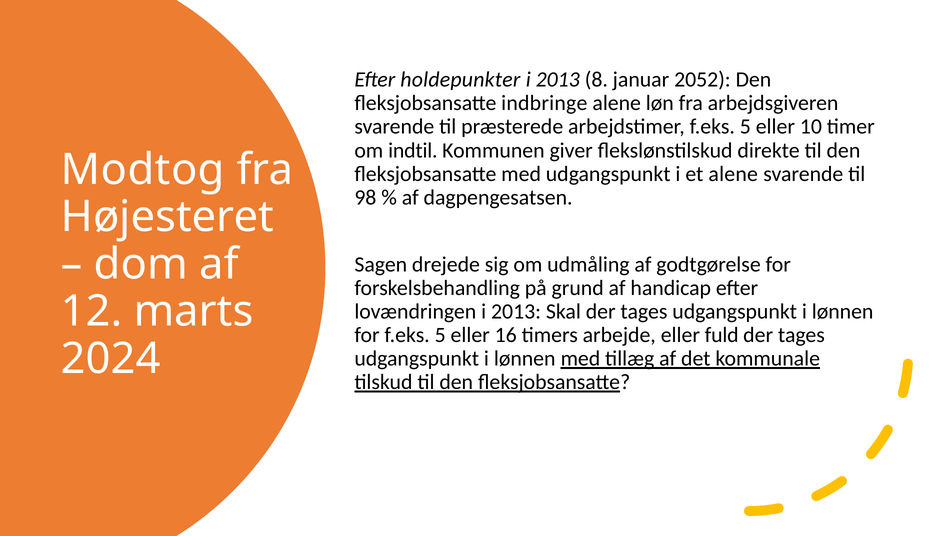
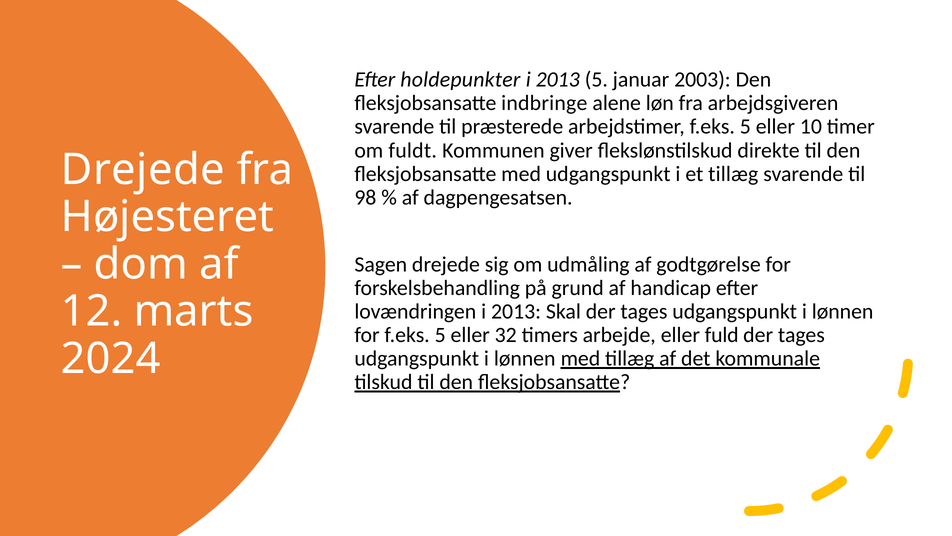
2013 8: 8 -> 5
2052: 2052 -> 2003
indtil: indtil -> fuldt
Modtog at (143, 170): Modtog -> Drejede
et alene: alene -> tillæg
16: 16 -> 32
